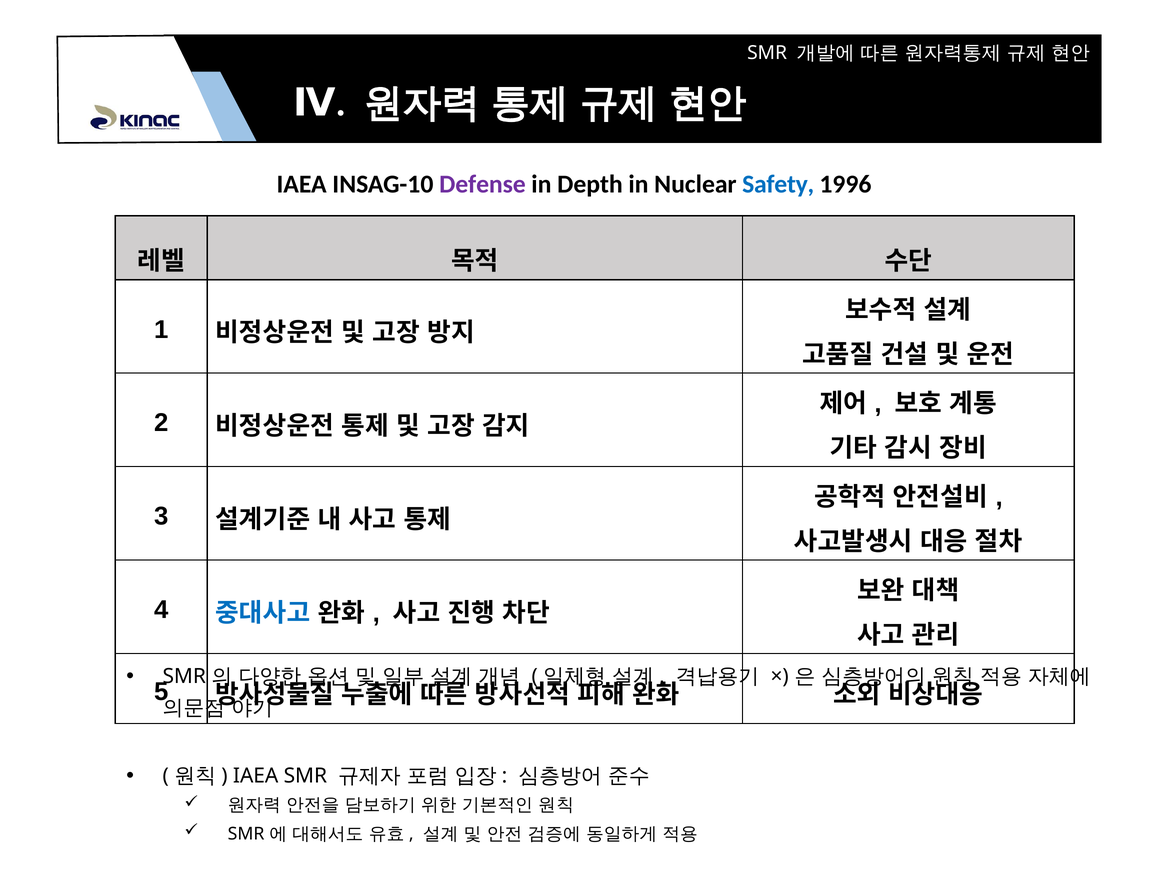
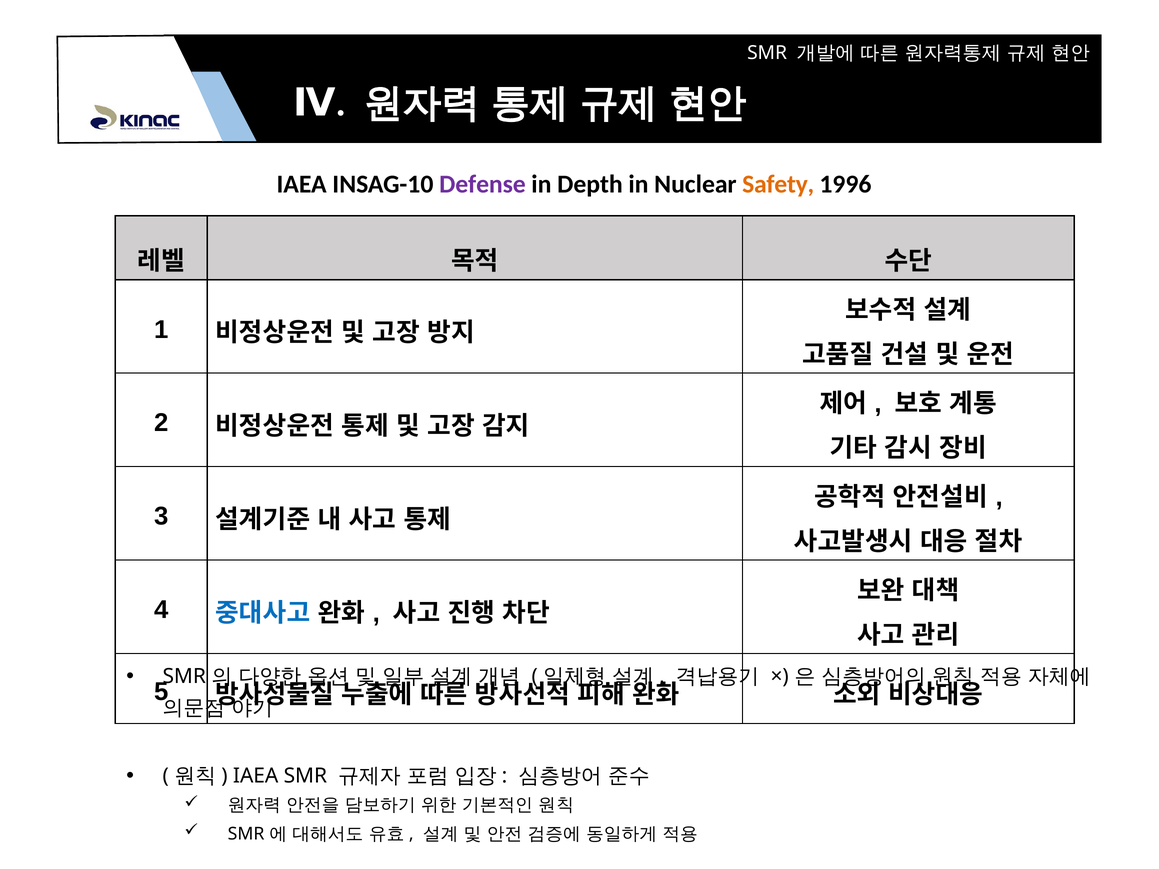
Safety colour: blue -> orange
